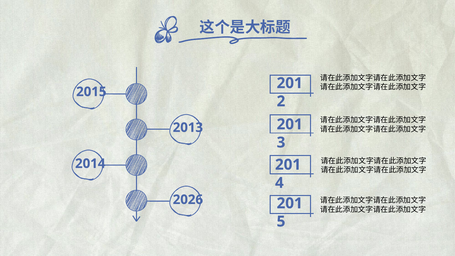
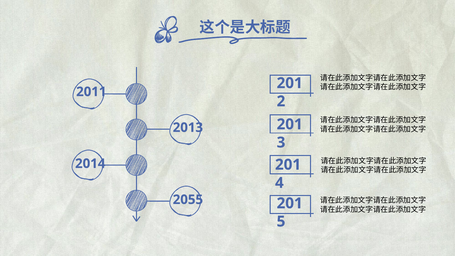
2015: 2015 -> 2011
2026: 2026 -> 2055
